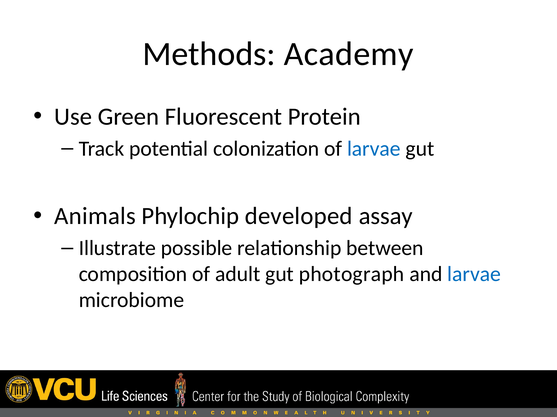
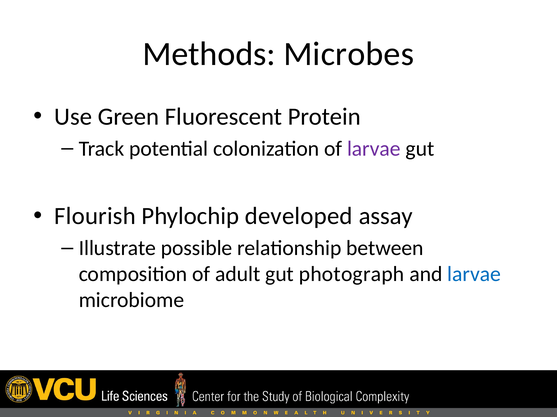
Academy: Academy -> Microbes
larvae at (374, 149) colour: blue -> purple
Animals: Animals -> Flourish
